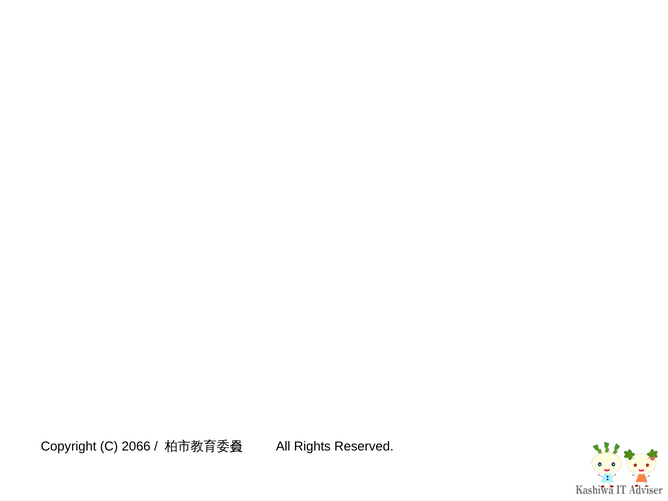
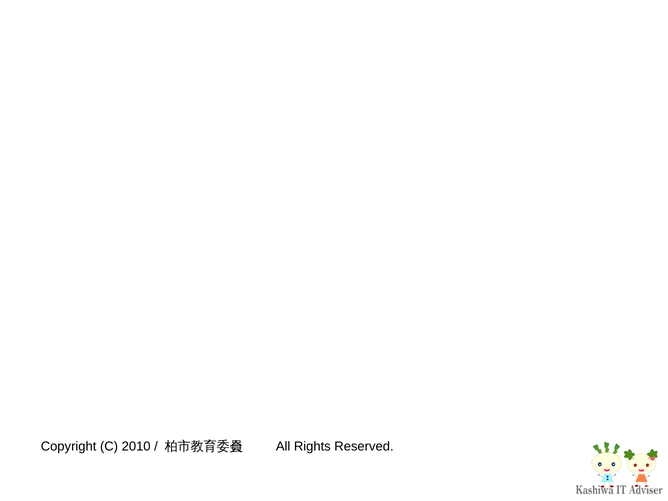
2066: 2066 -> 2010
